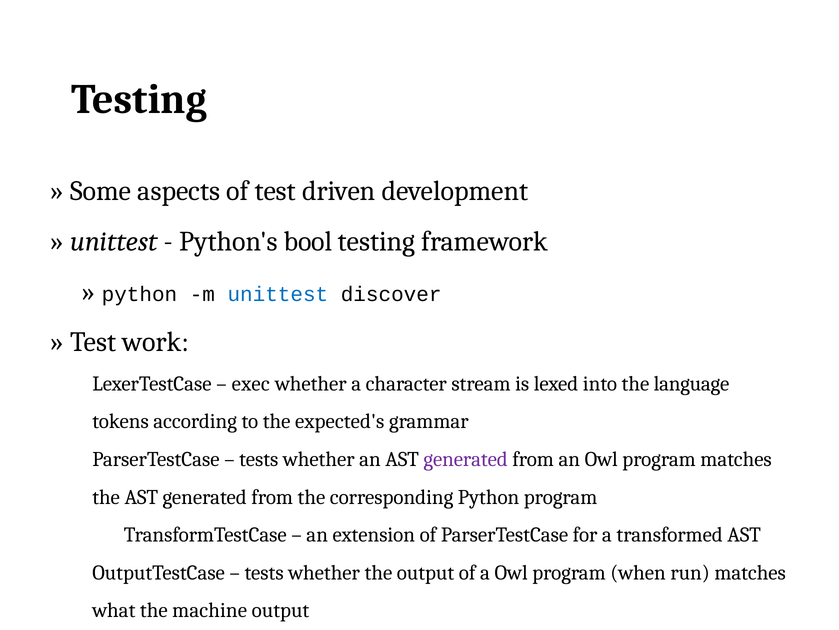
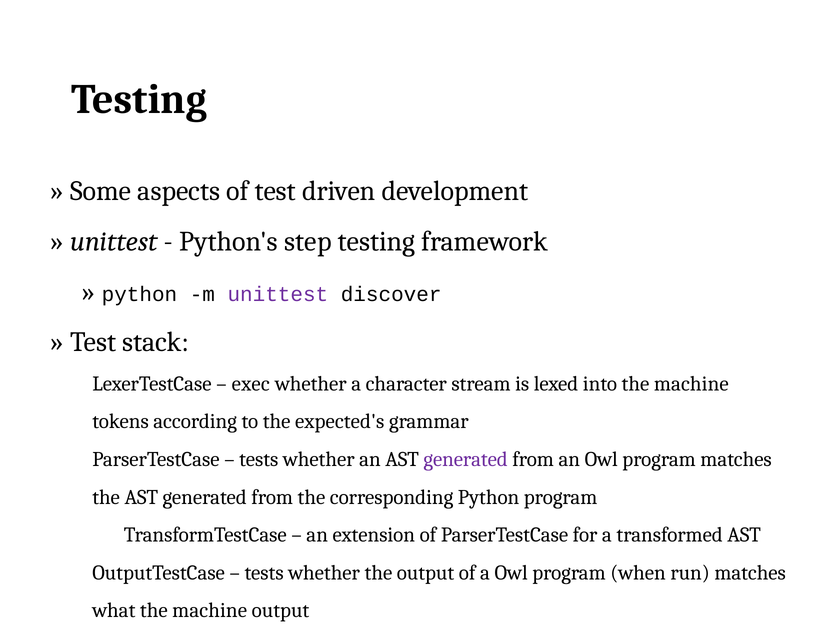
bool: bool -> step
unittest at (278, 294) colour: blue -> purple
work: work -> stack
into the language: language -> machine
